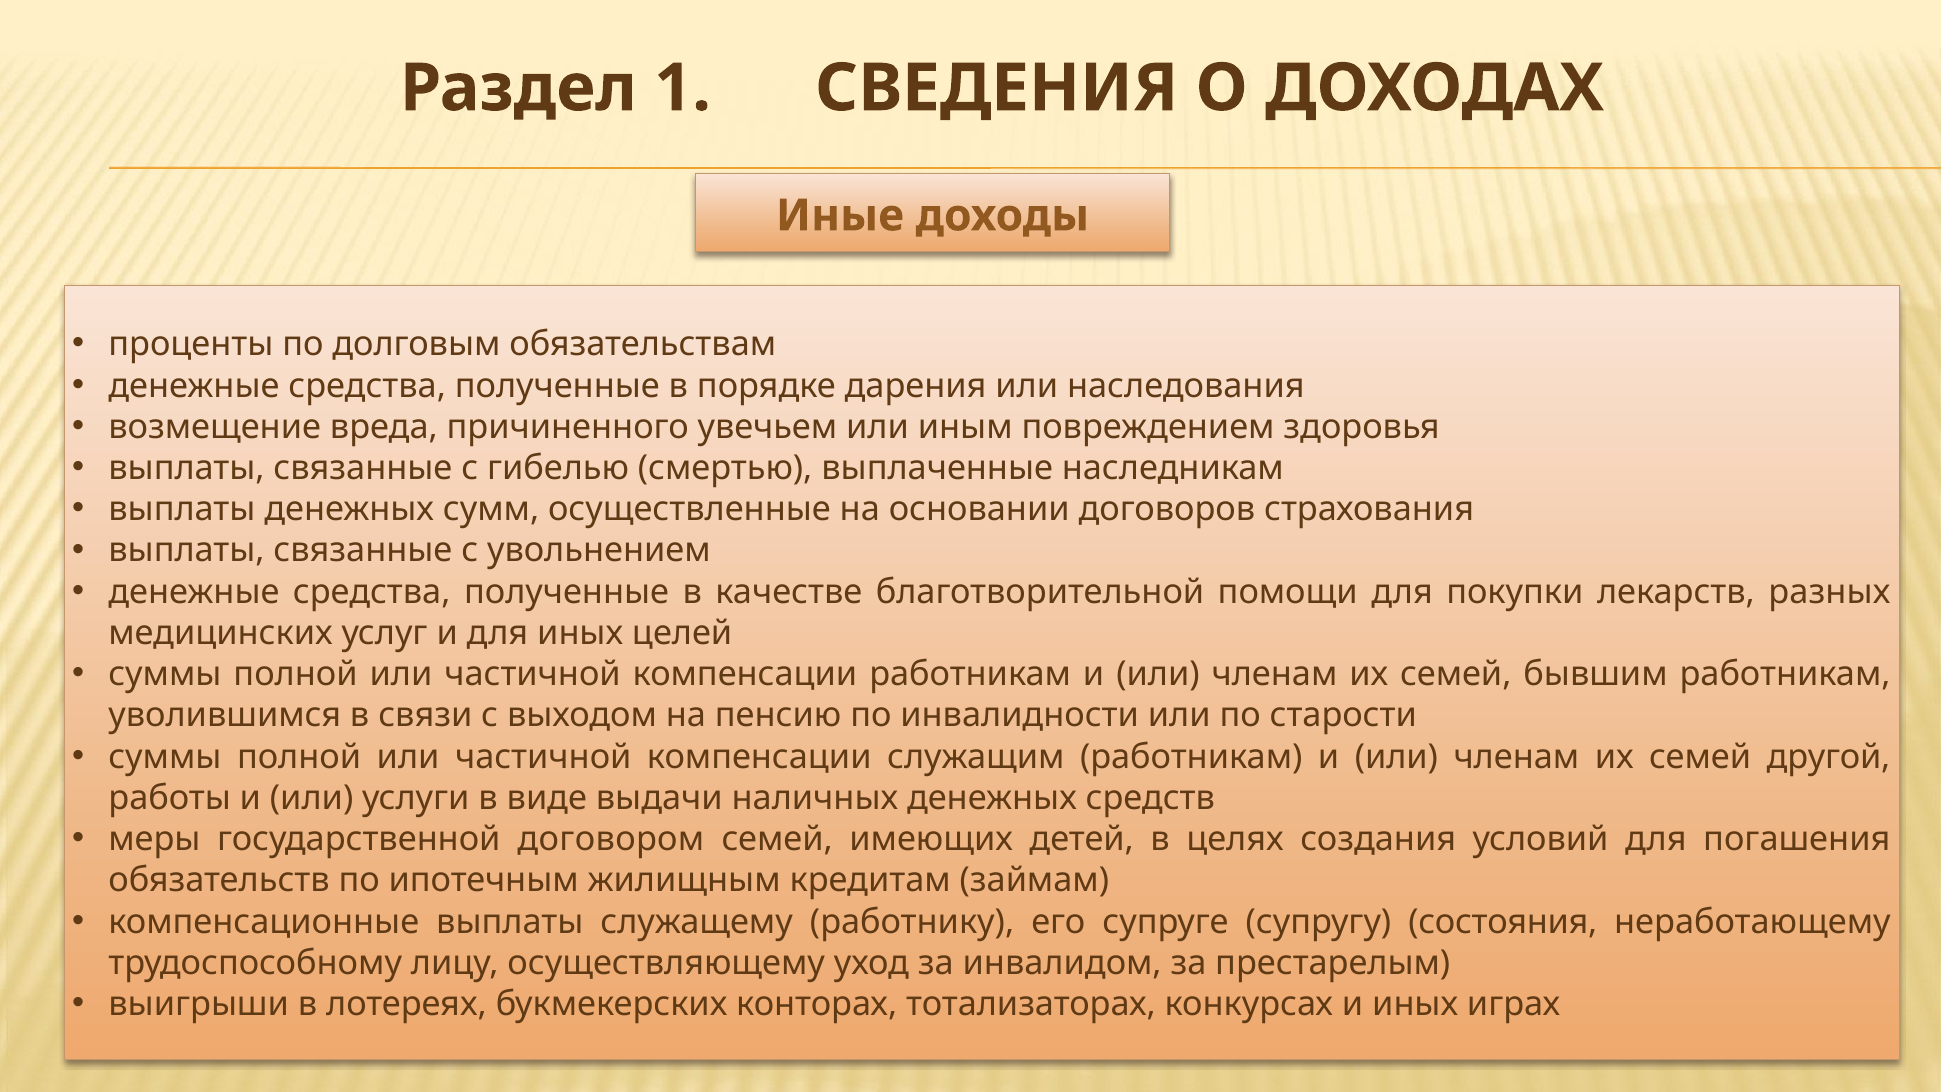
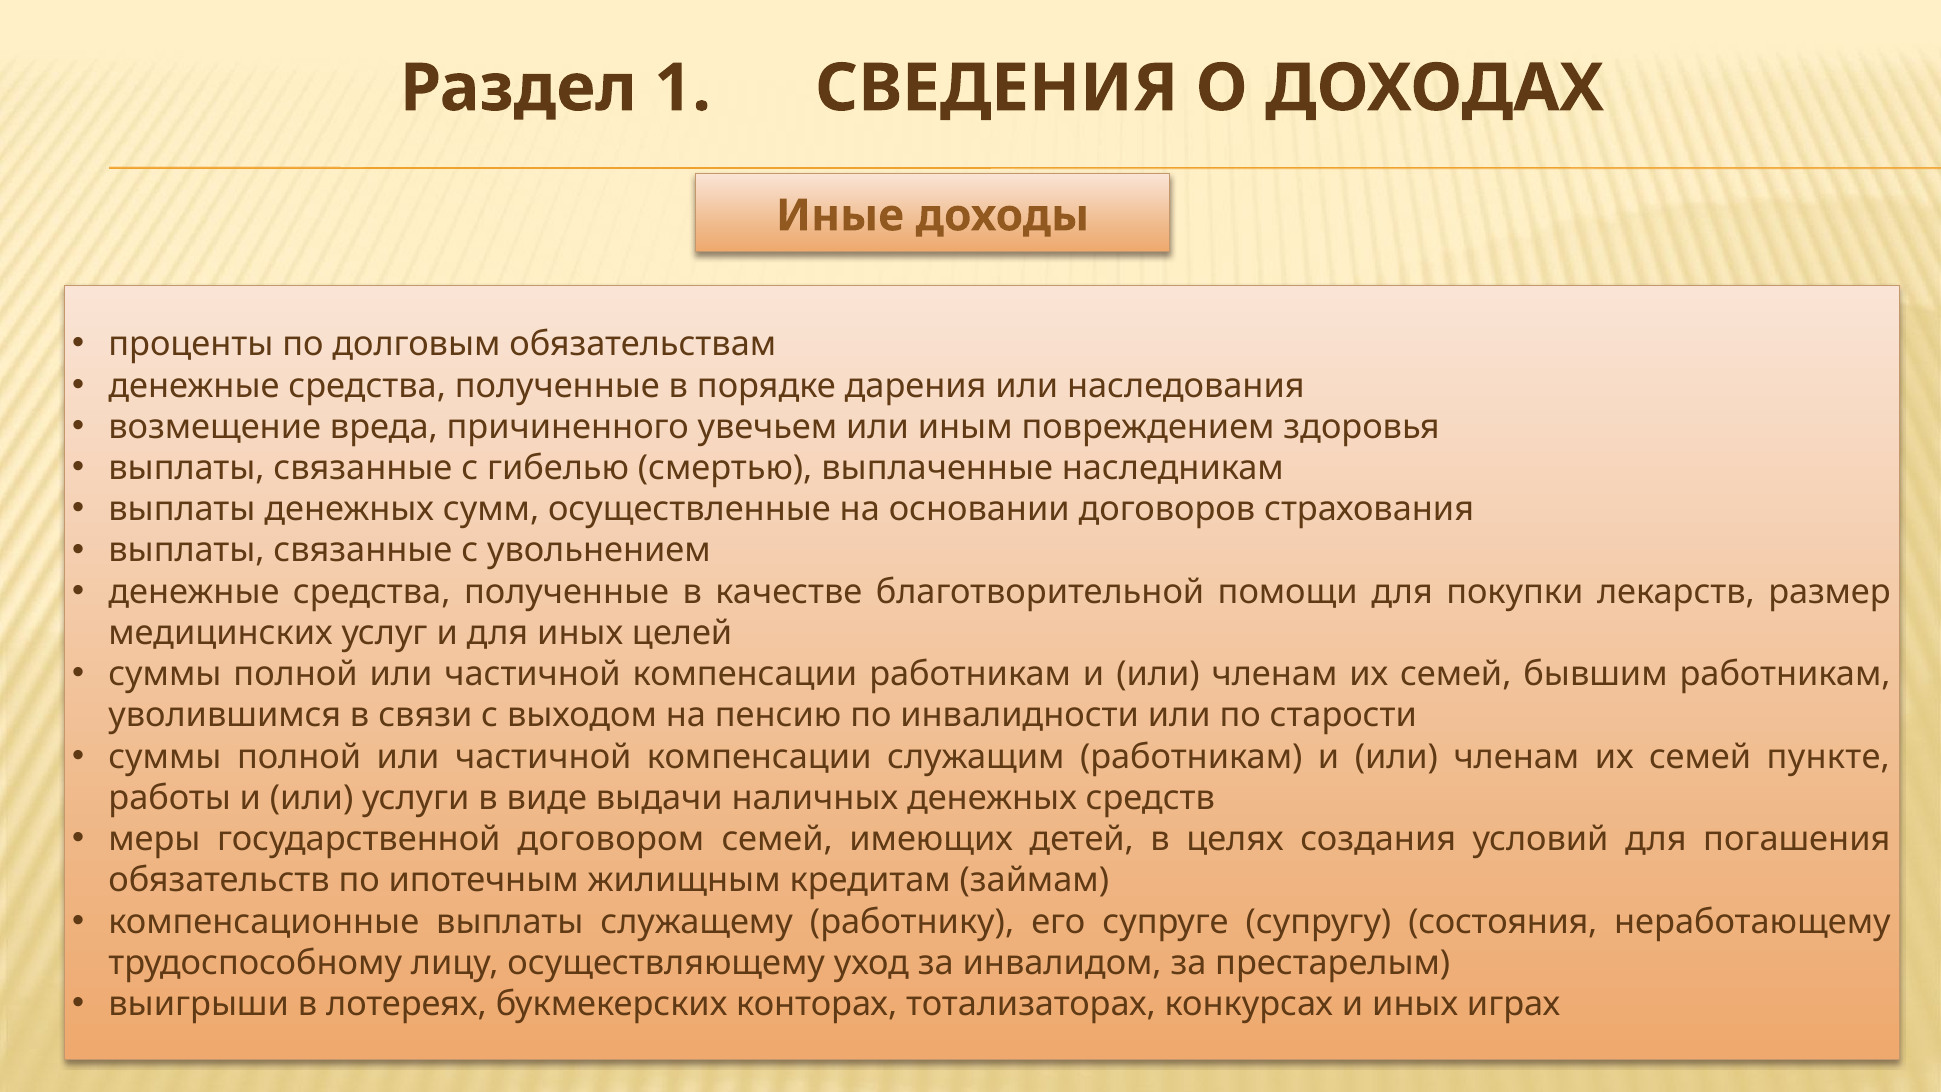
разных: разных -> размер
другой: другой -> пункте
